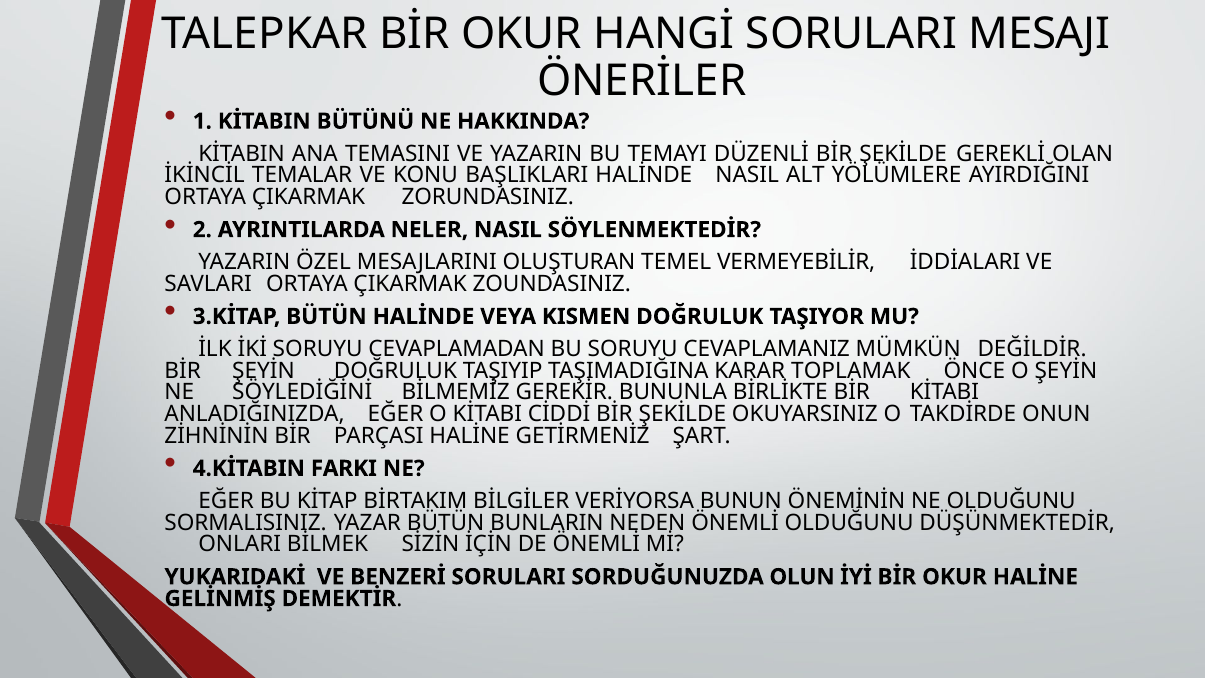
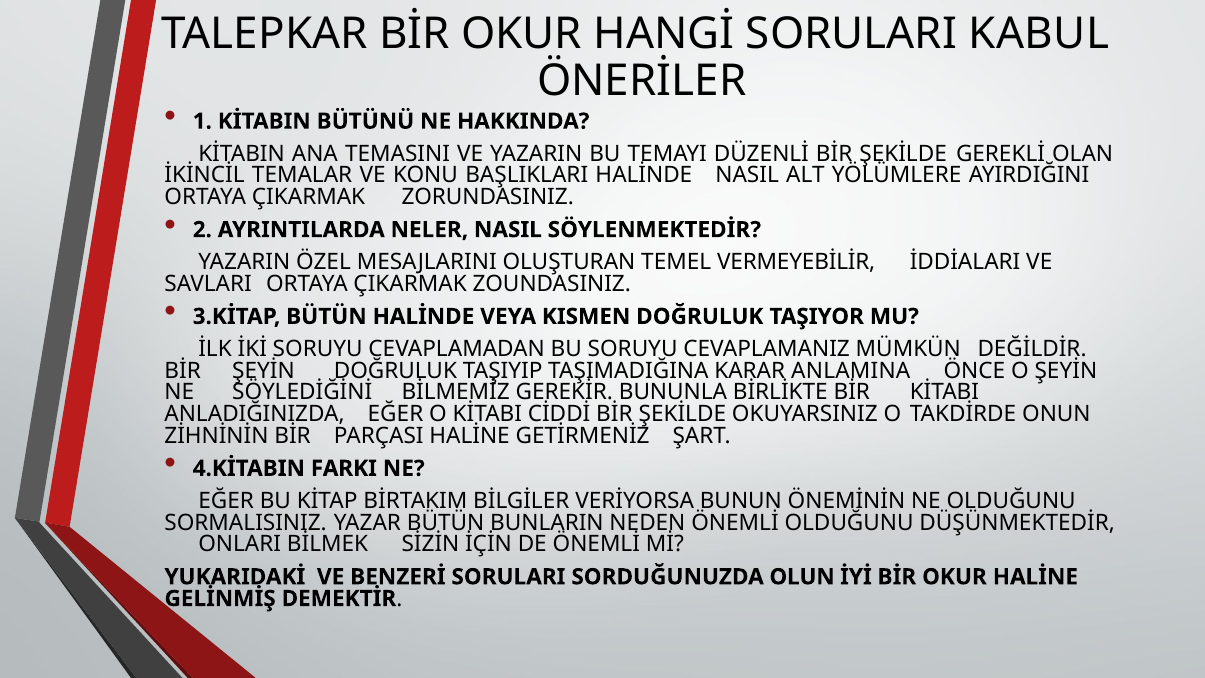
MESAJI: MESAJI -> KABUL
TOPLAMAK: TOPLAMAK -> ANLAMINA
